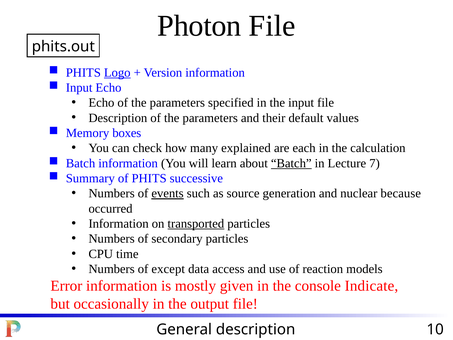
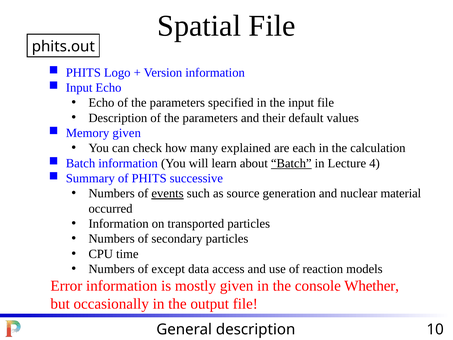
Photon: Photon -> Spatial
Logo underline: present -> none
Memory boxes: boxes -> given
7: 7 -> 4
because: because -> material
transported underline: present -> none
Indicate: Indicate -> Whether
